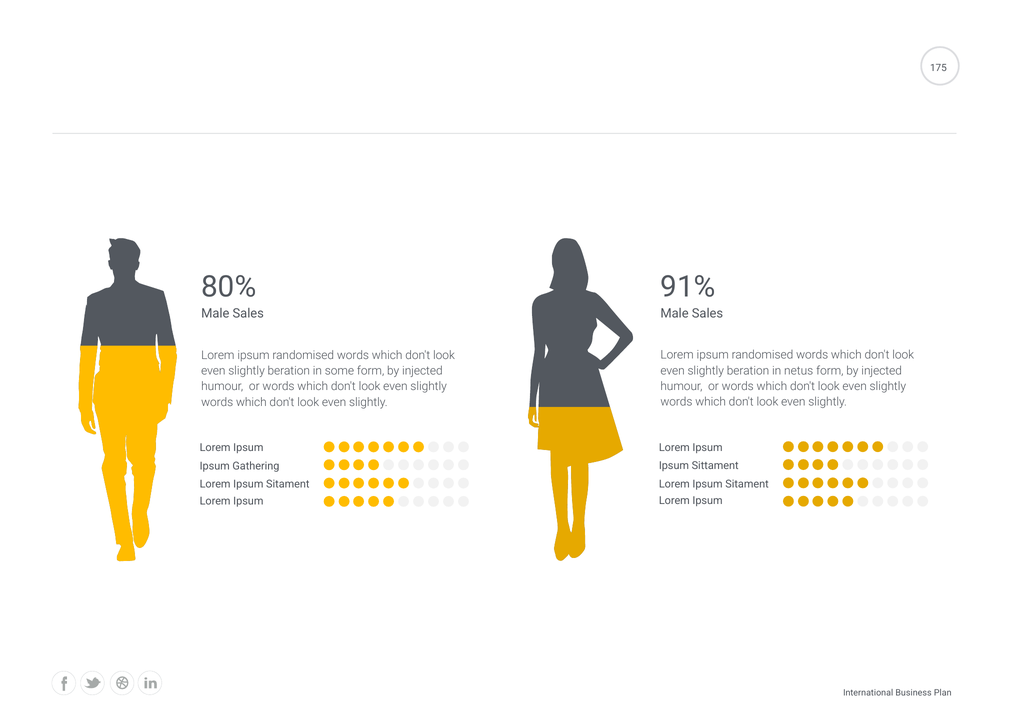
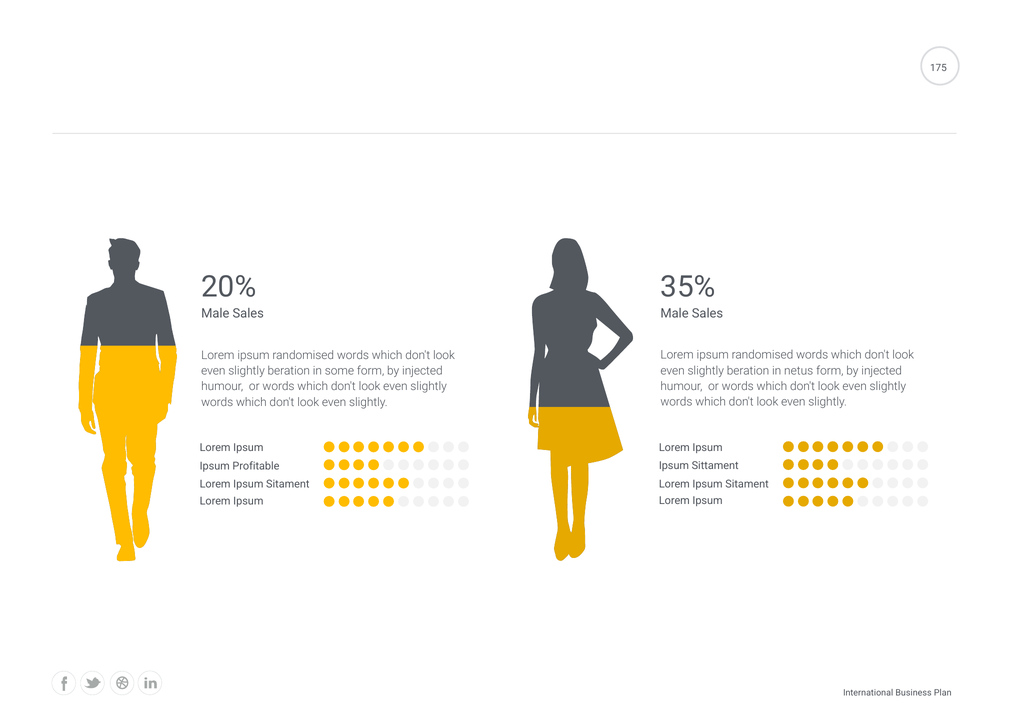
91%: 91% -> 35%
80%: 80% -> 20%
Gathering: Gathering -> Profitable
